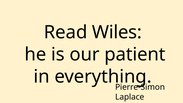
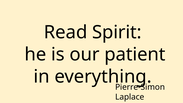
Wiles: Wiles -> Spirit
